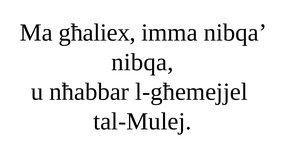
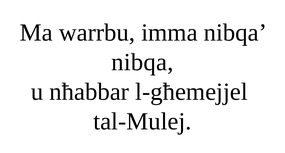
għaliex: għaliex -> warrbu
